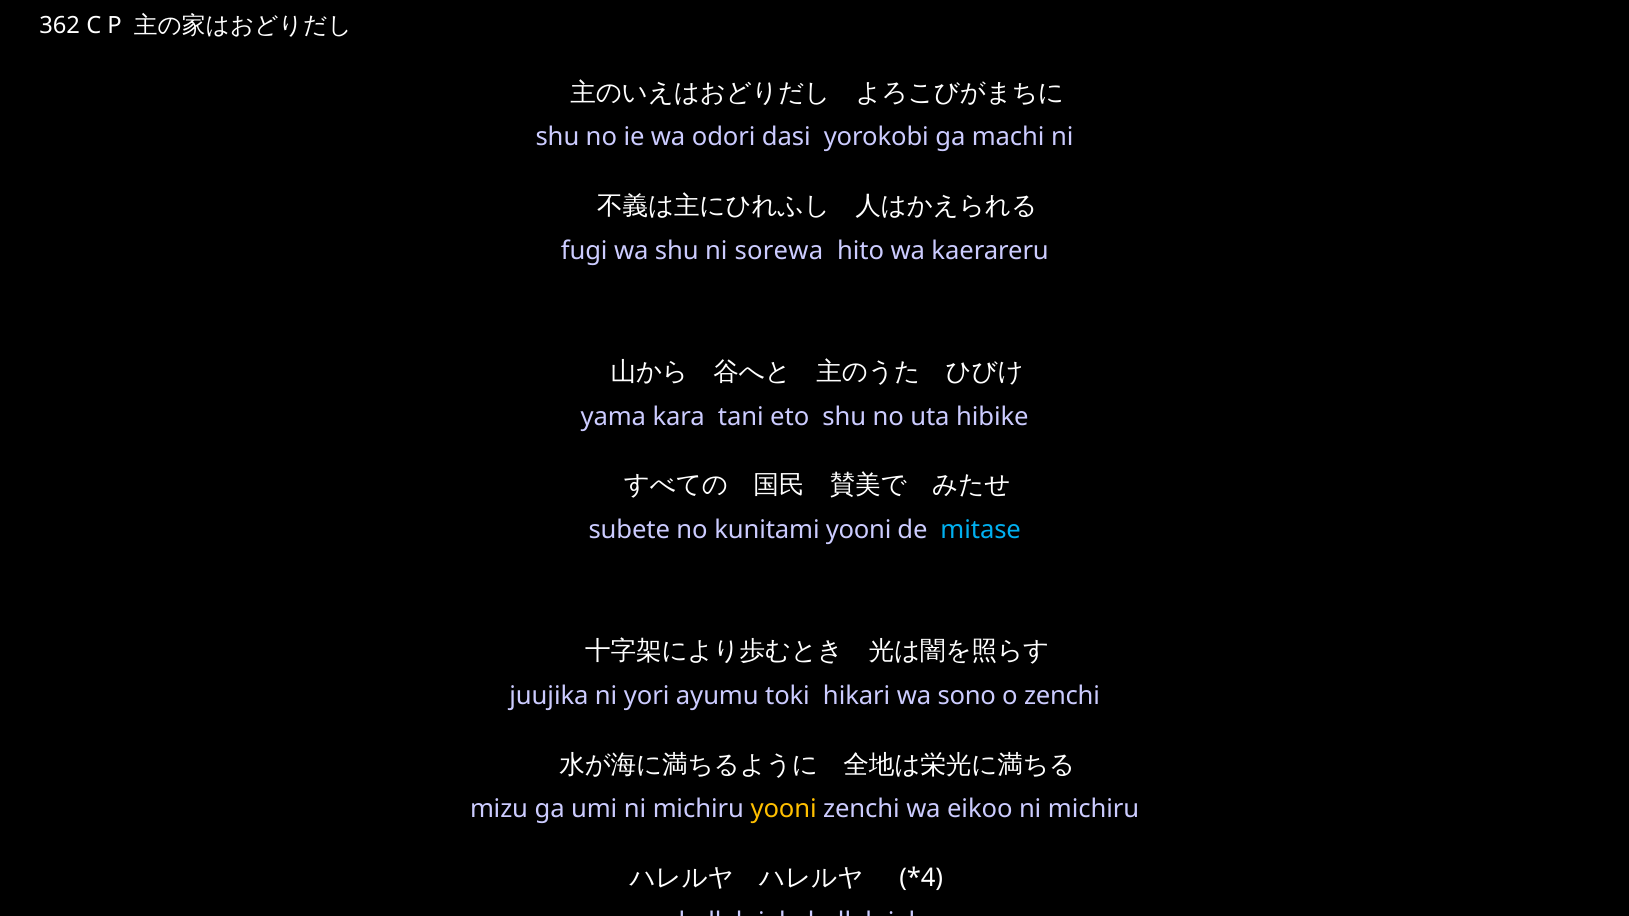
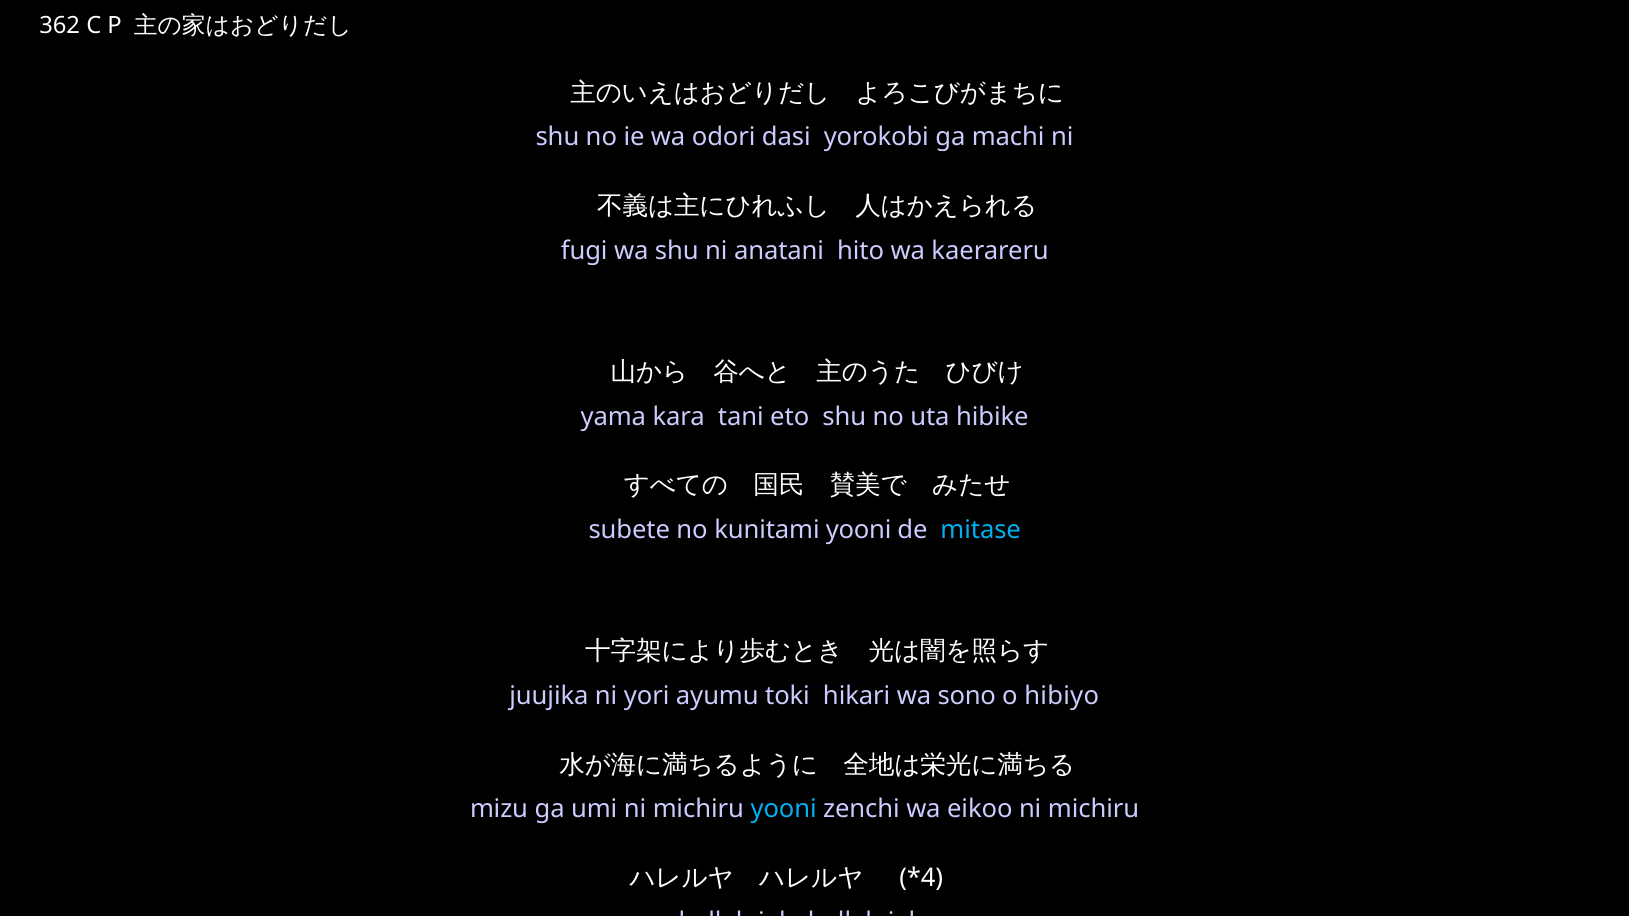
sorewa: sorewa -> anatani
o zenchi: zenchi -> hibiyo
yooni at (784, 809) colour: yellow -> light blue
